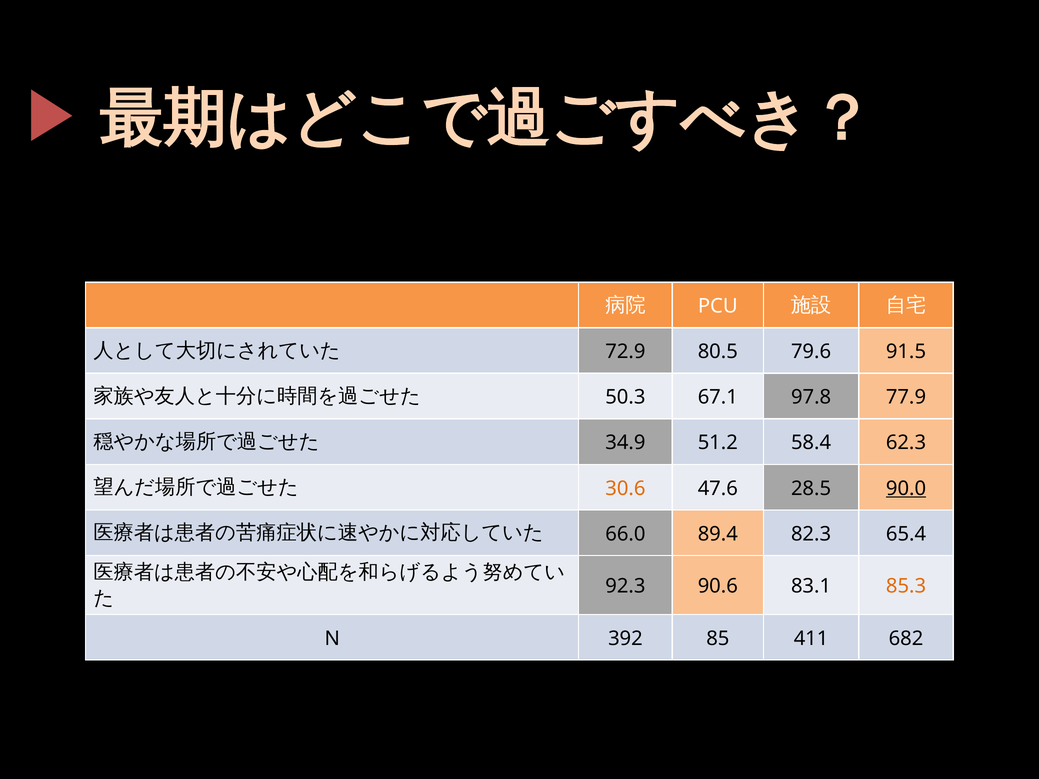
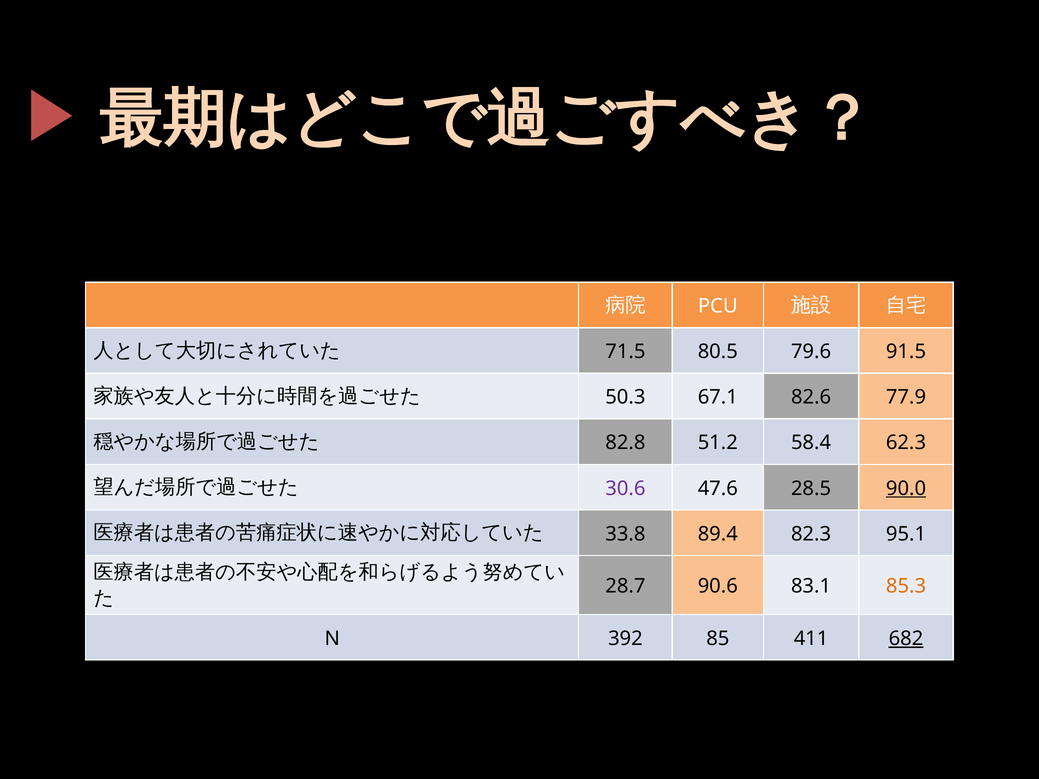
72.9: 72.9 -> 71.5
97.8: 97.8 -> 82.6
34.9: 34.9 -> 82.8
30.6 colour: orange -> purple
66.0: 66.0 -> 33.8
65.4: 65.4 -> 95.1
92.3: 92.3 -> 28.7
682 underline: none -> present
